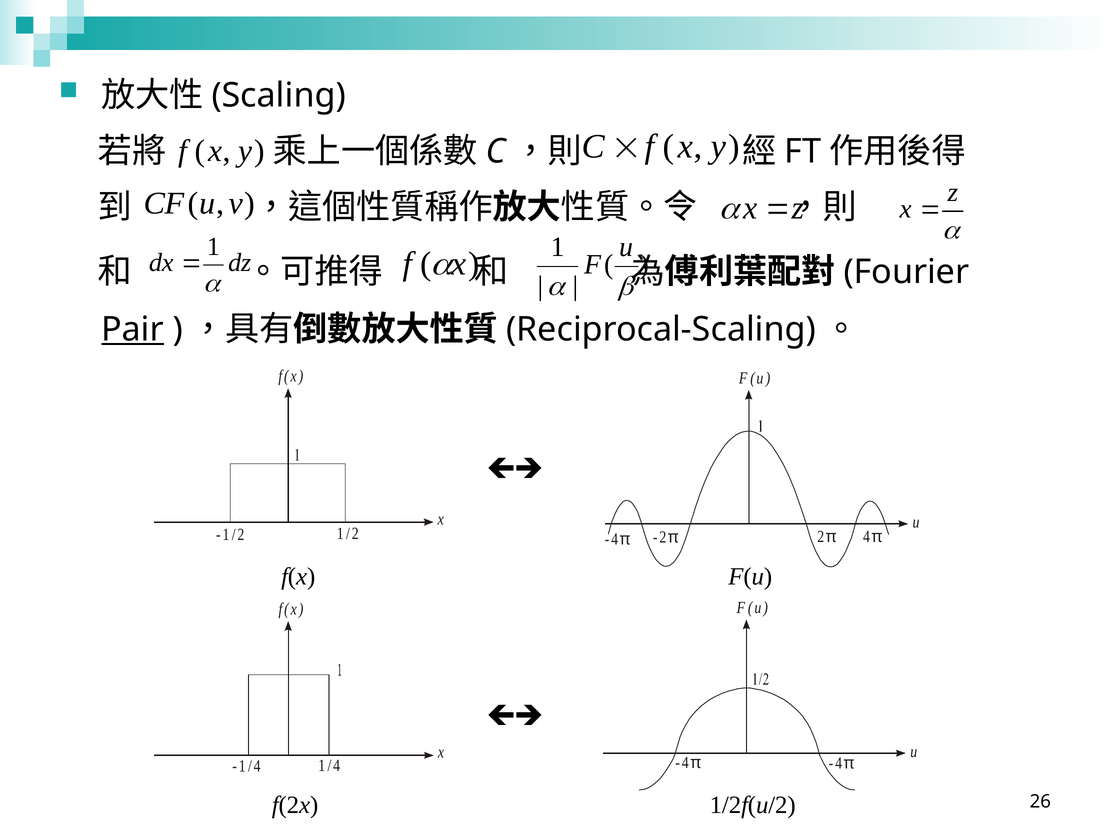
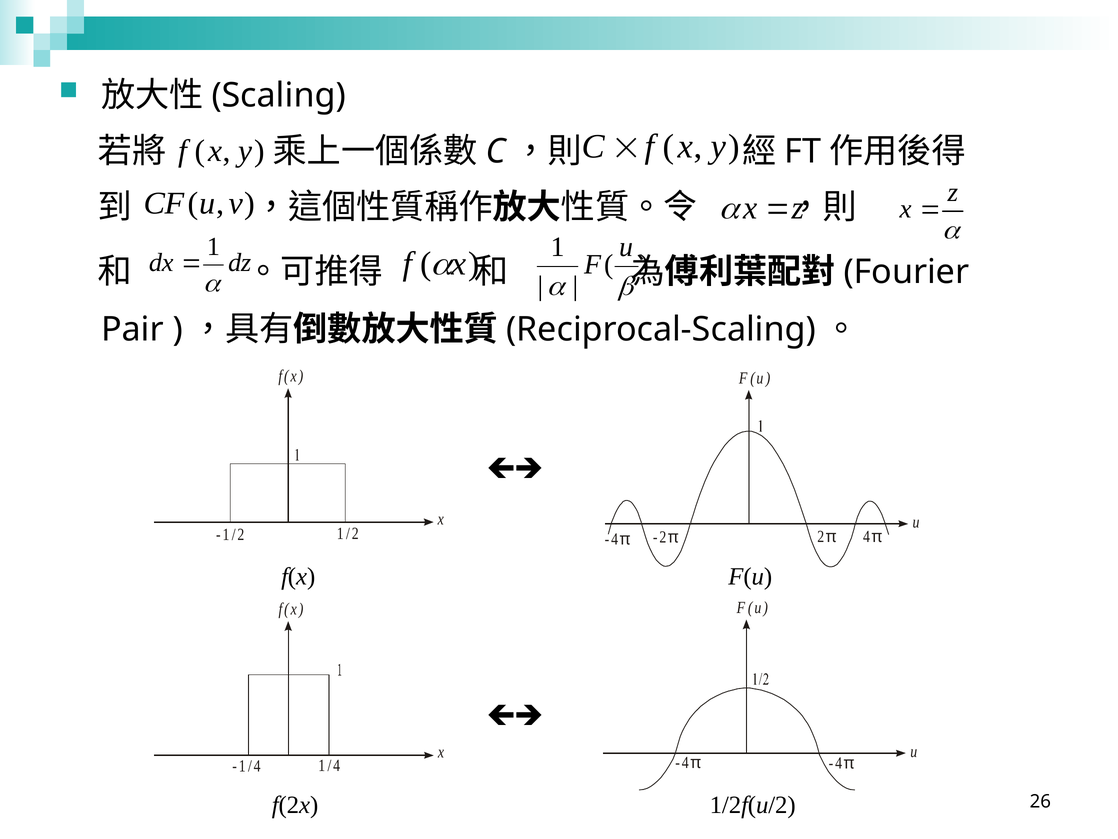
Pair underline: present -> none
